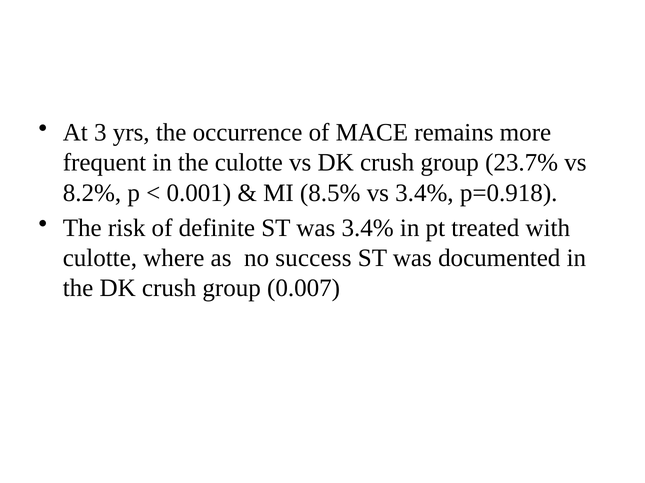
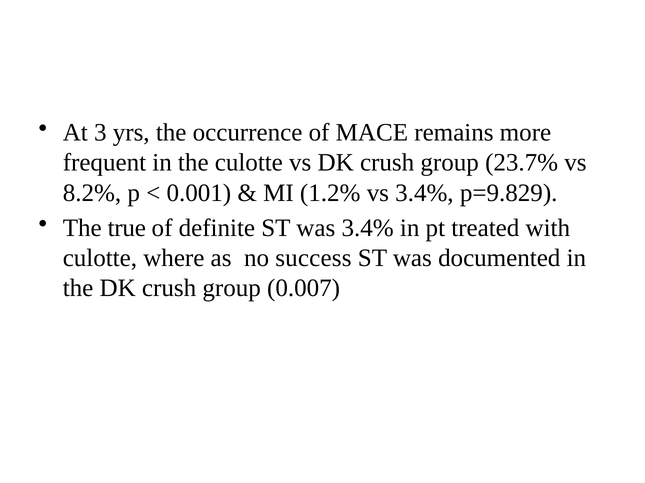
8.5%: 8.5% -> 1.2%
p=0.918: p=0.918 -> p=9.829
risk: risk -> true
